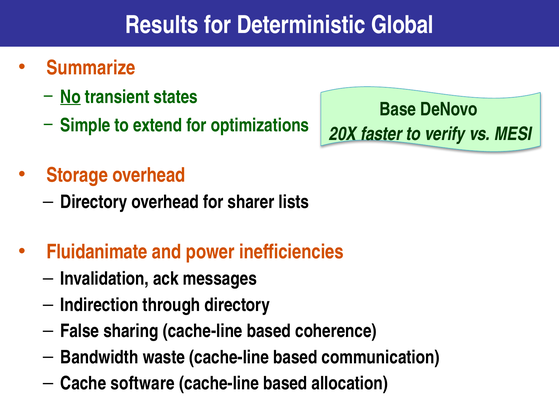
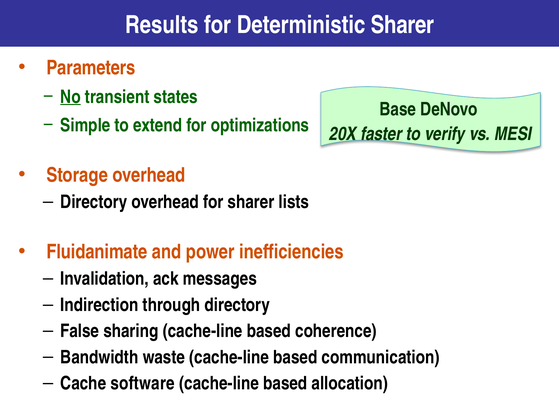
Deterministic Global: Global -> Sharer
Summarize: Summarize -> Parameters
